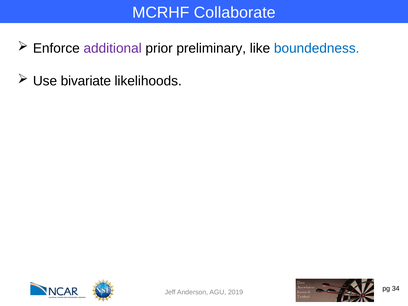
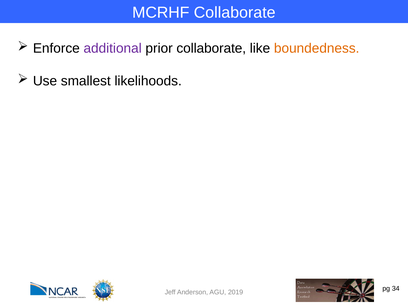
prior preliminary: preliminary -> collaborate
boundedness colour: blue -> orange
bivariate: bivariate -> smallest
